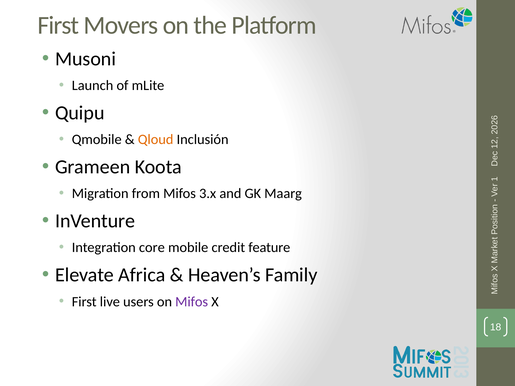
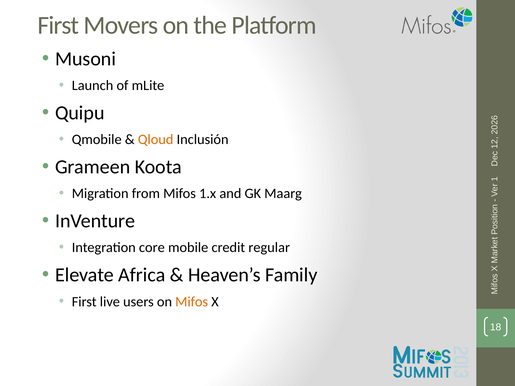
3.x: 3.x -> 1.x
feature: feature -> regular
Mifos at (192, 302) colour: purple -> orange
